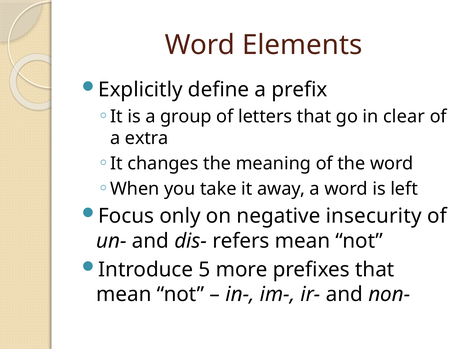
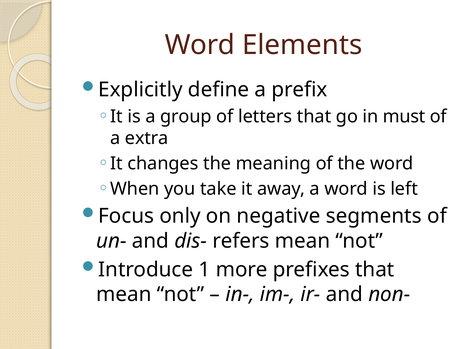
clear: clear -> must
insecurity: insecurity -> segments
5: 5 -> 1
